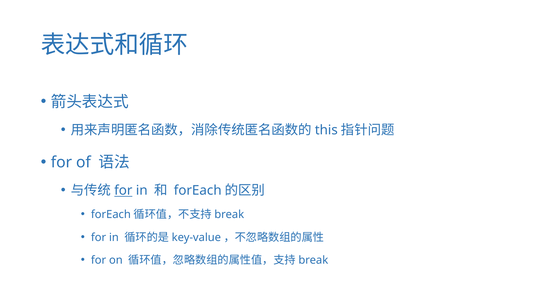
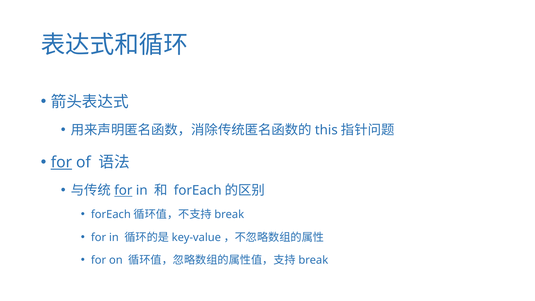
for at (61, 162) underline: none -> present
